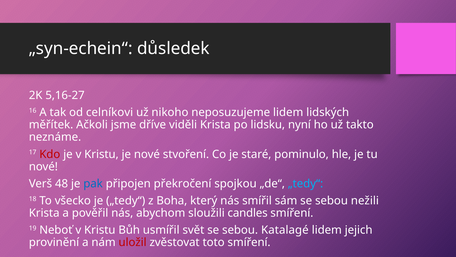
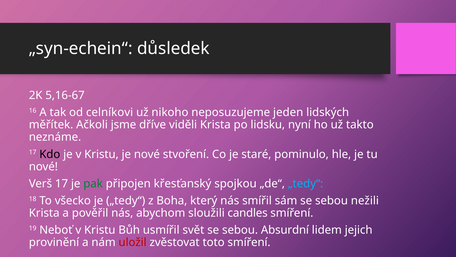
5,16-27: 5,16-27 -> 5,16-67
neposuzujeme lidem: lidem -> jeden
Kdo colour: red -> black
Verš 48: 48 -> 17
pak colour: blue -> green
překročení: překročení -> křesťanský
Katalagé: Katalagé -> Absurdní
